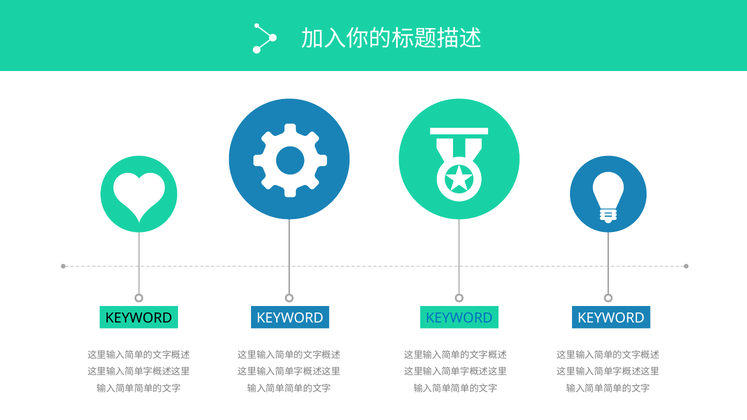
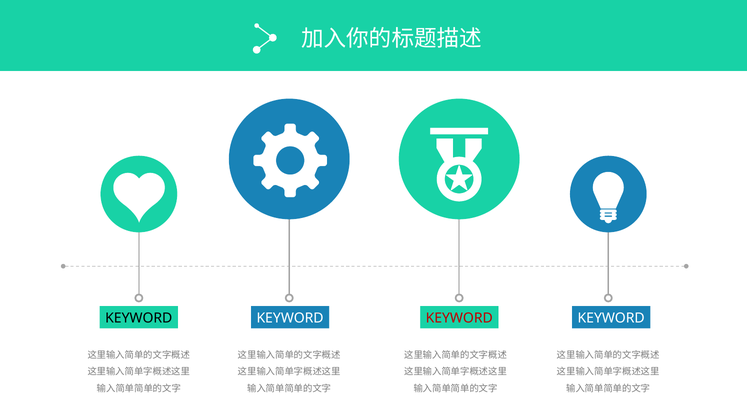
KEYWORD at (459, 318) colour: blue -> red
